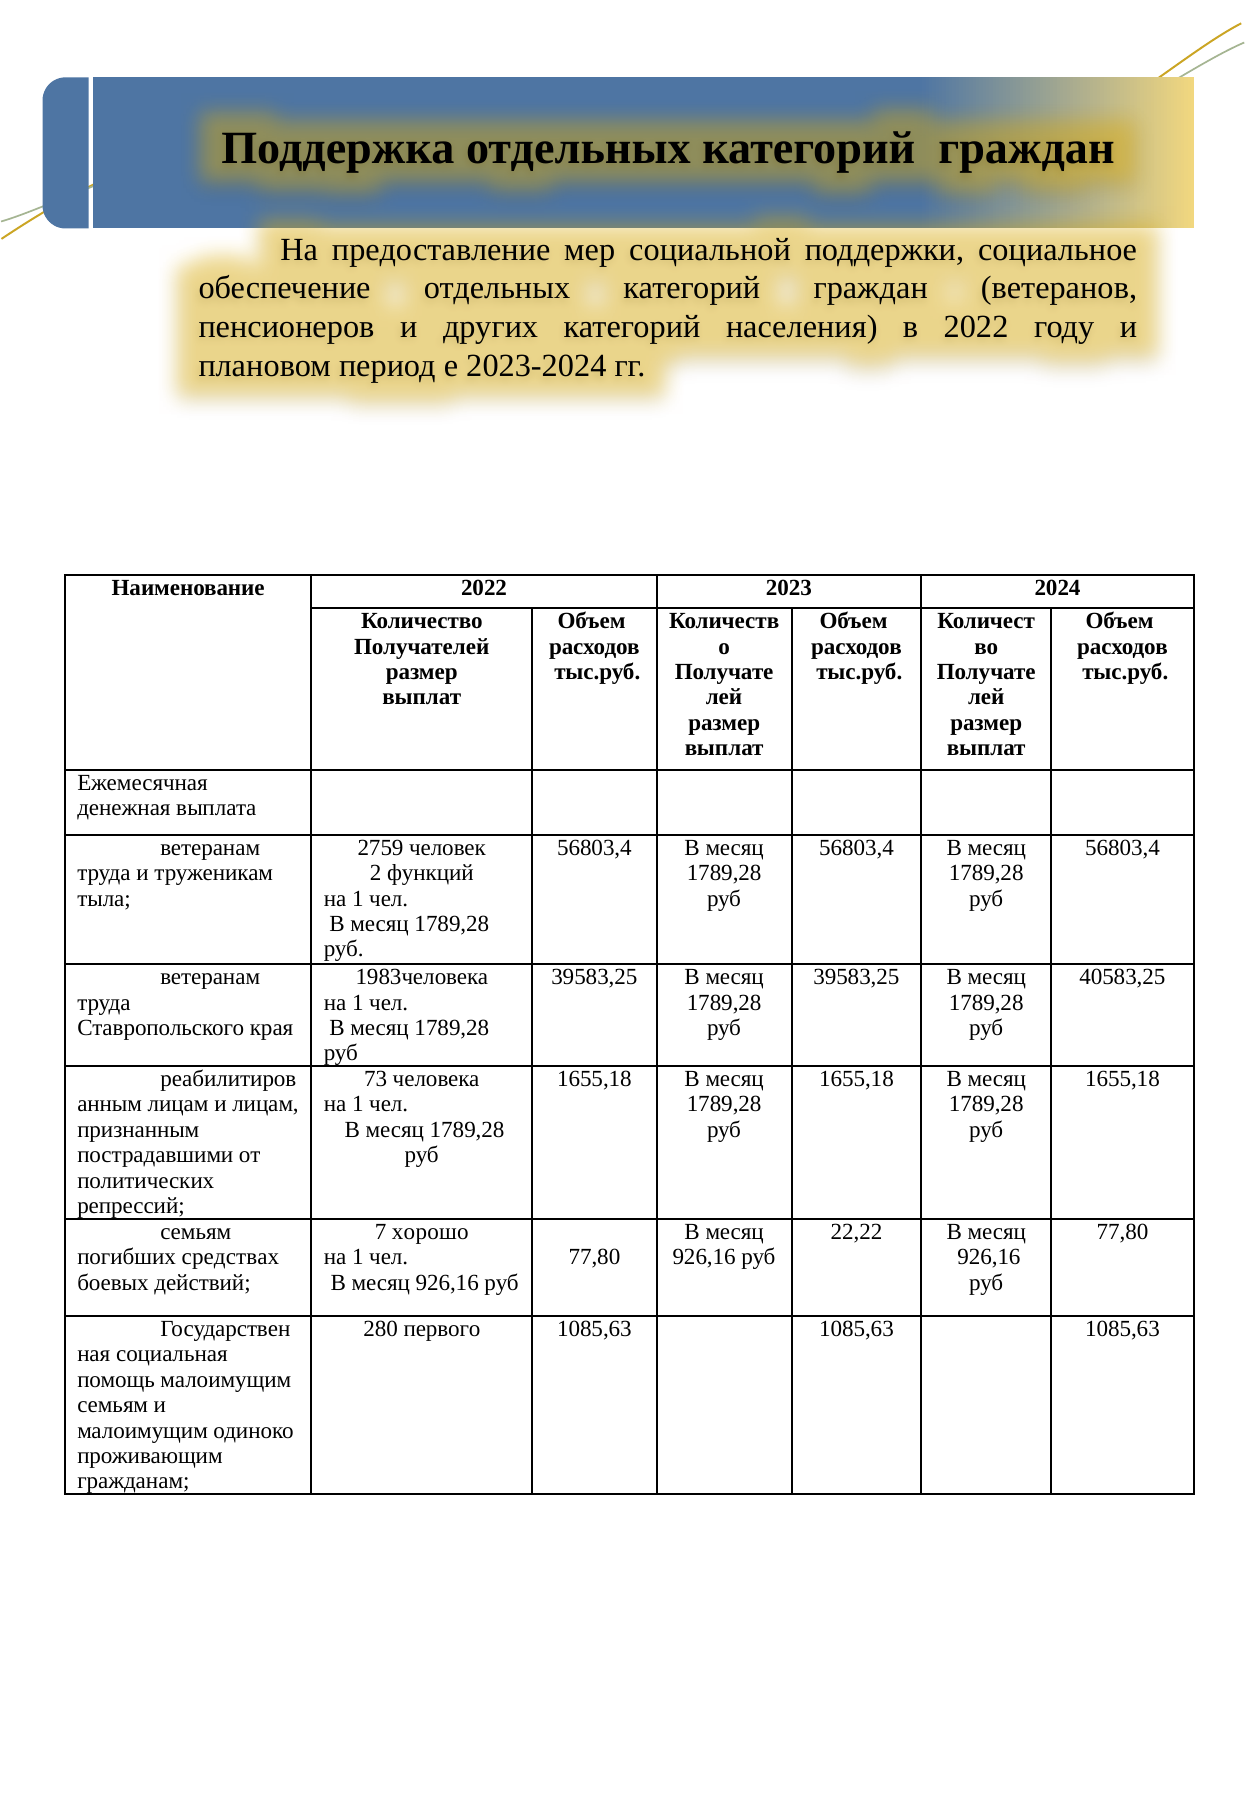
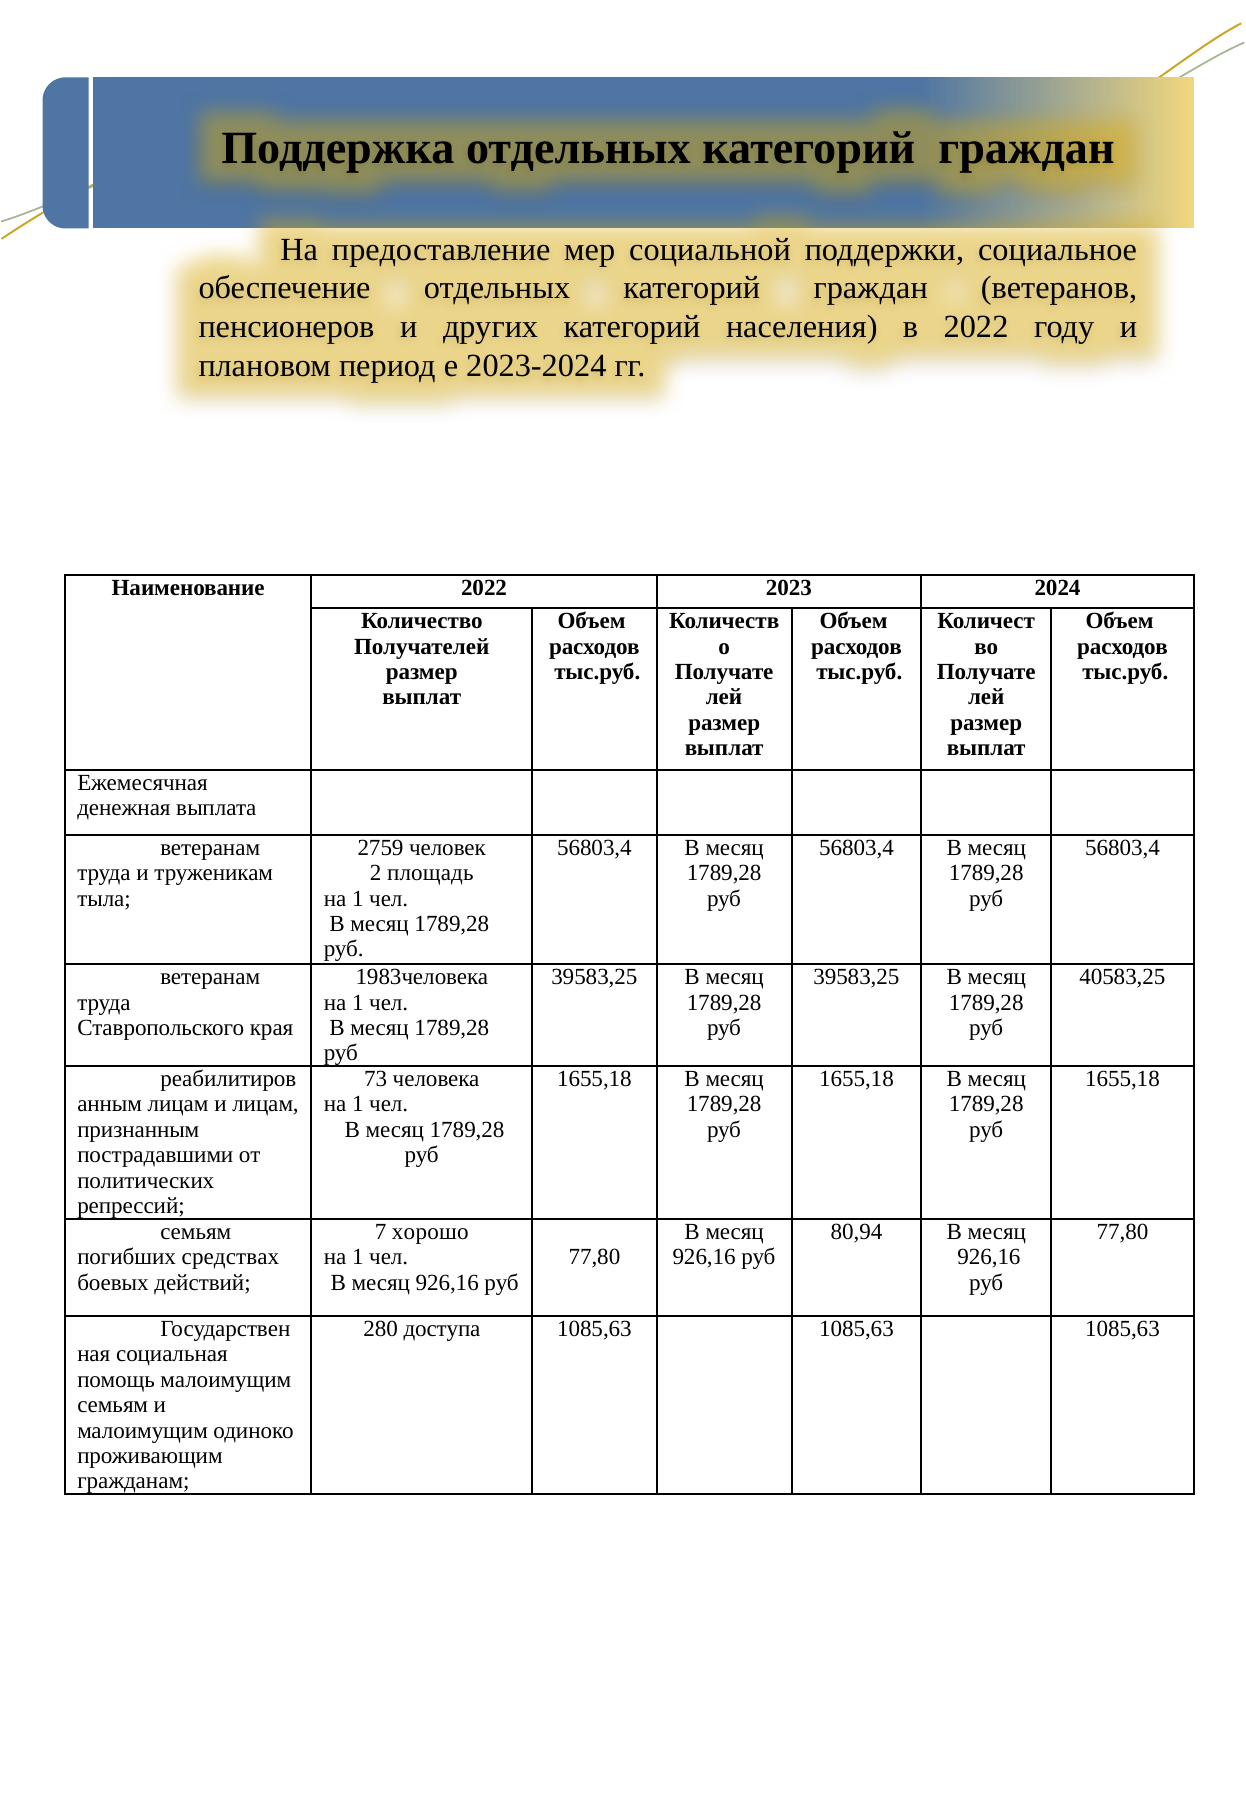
функций: функций -> площадь
22,22: 22,22 -> 80,94
первого: первого -> доступа
